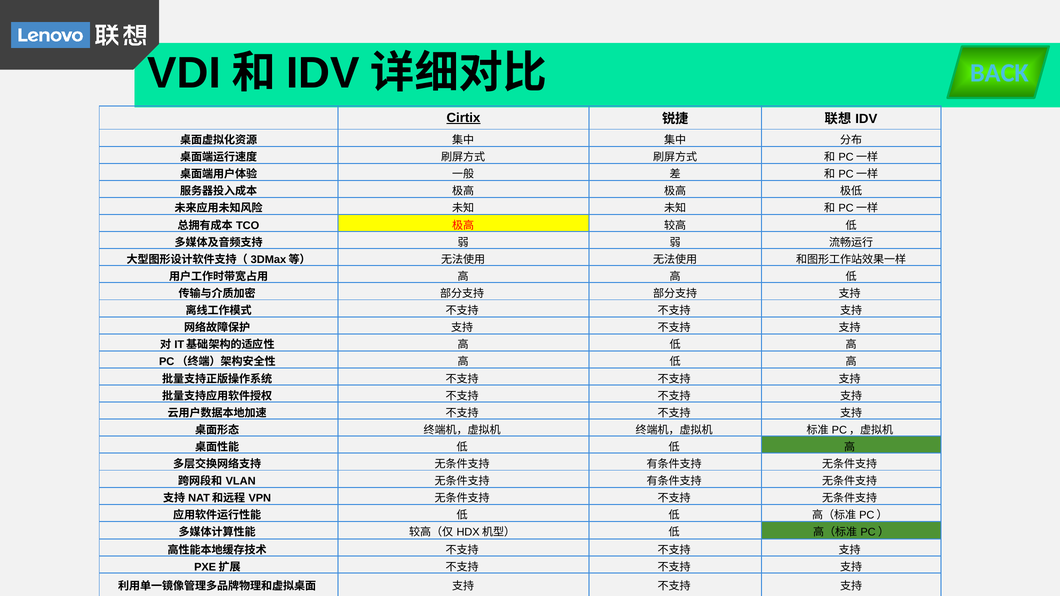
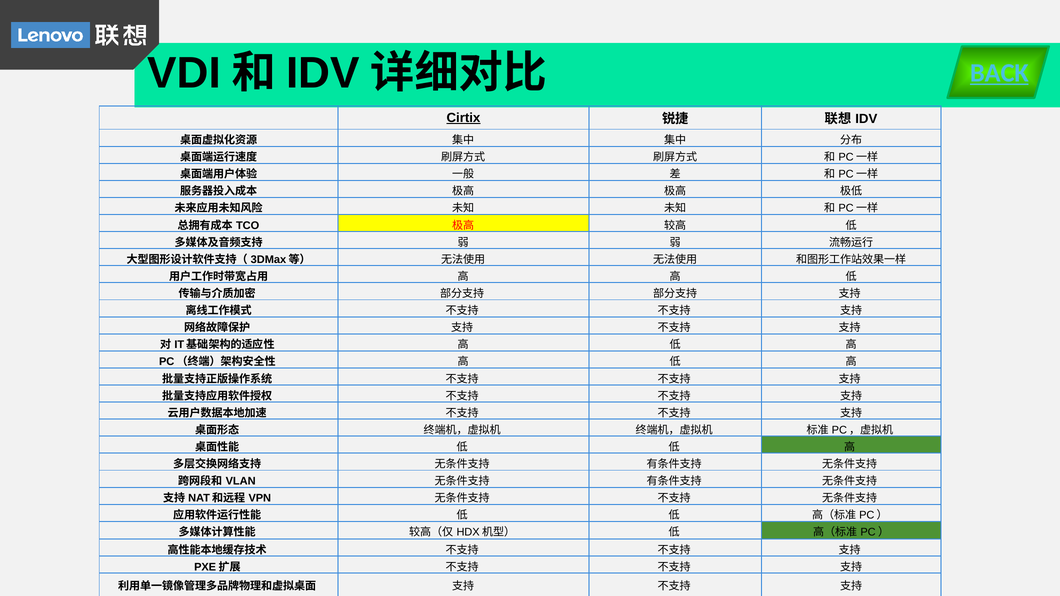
BACK underline: none -> present
